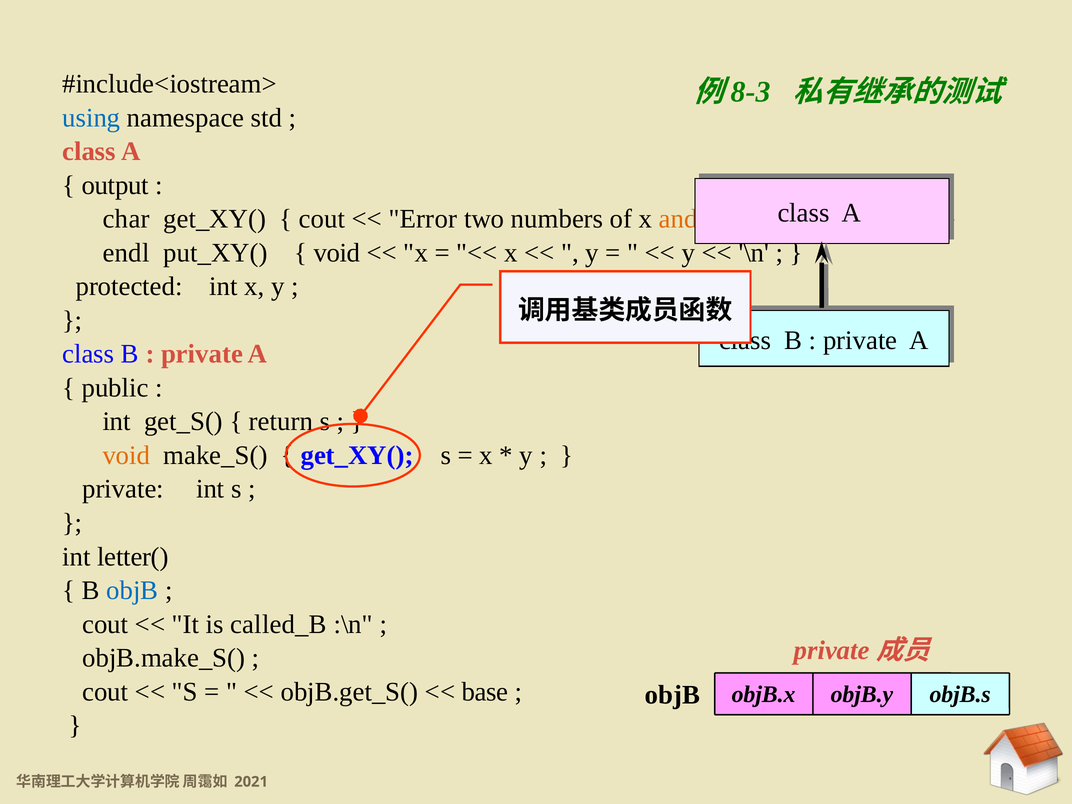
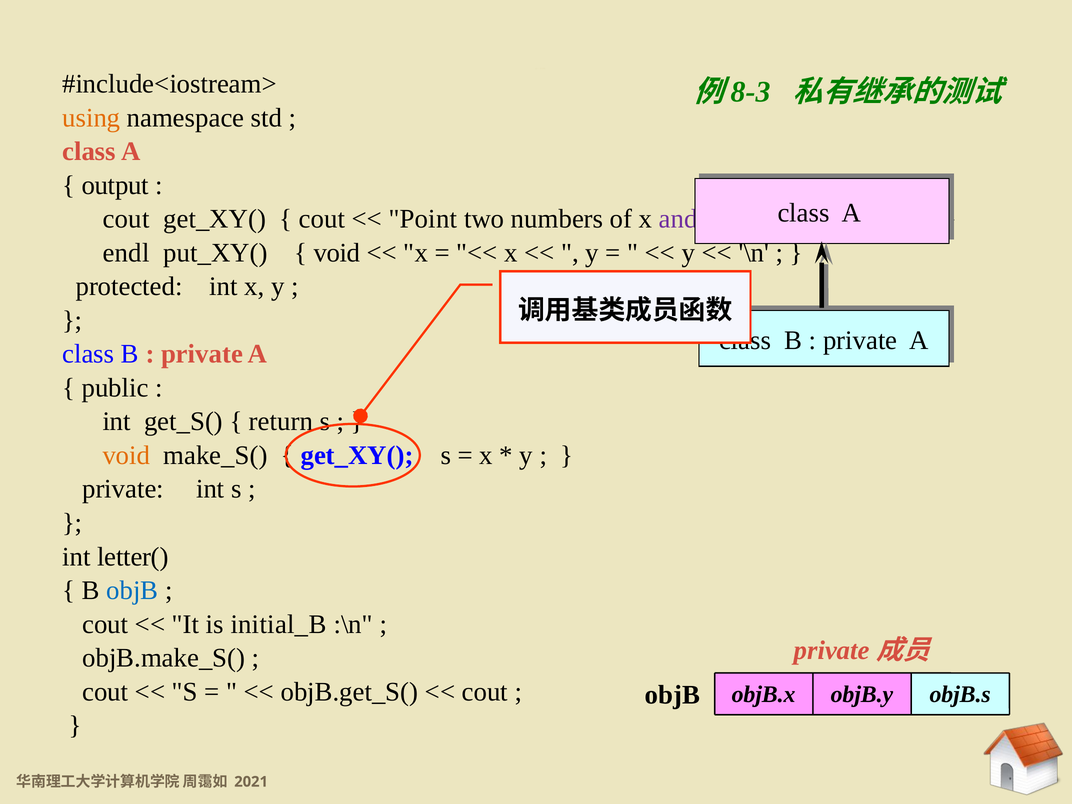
using colour: blue -> orange
char at (126, 219): char -> cout
Error: Error -> Point
and colour: orange -> purple
called_B: called_B -> initial_B
base at (485, 692): base -> cout
